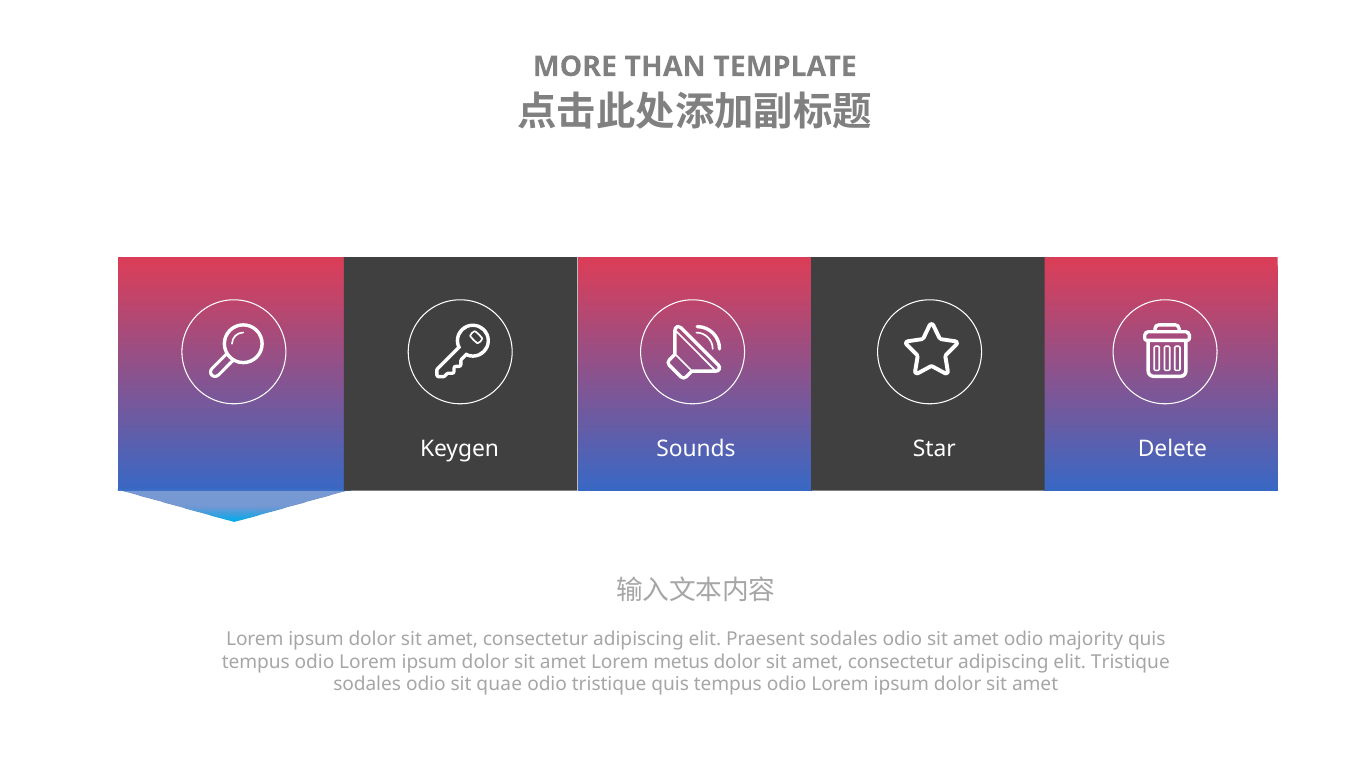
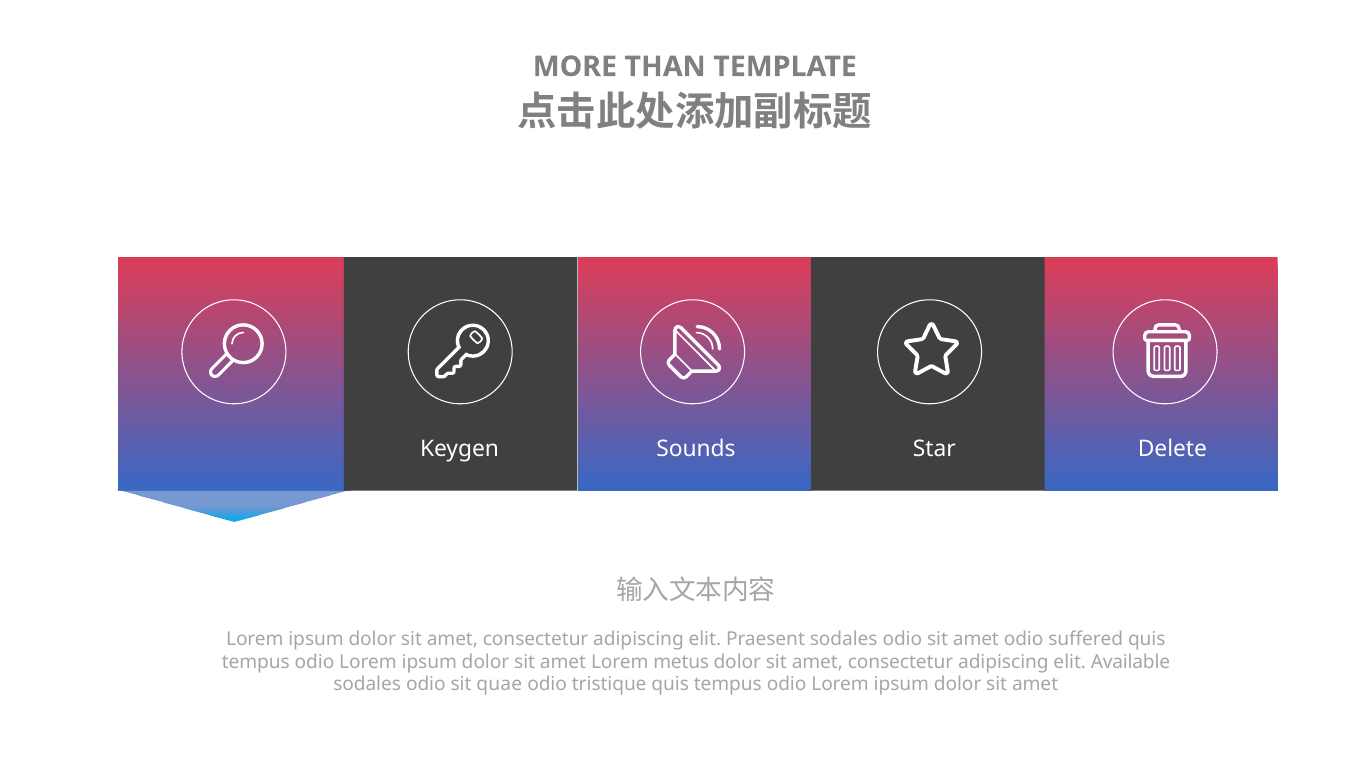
majority: majority -> suffered
elit Tristique: Tristique -> Available
